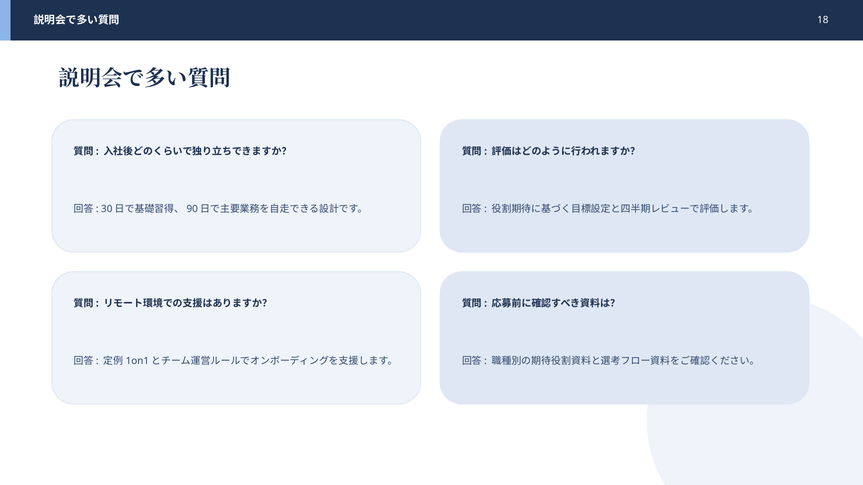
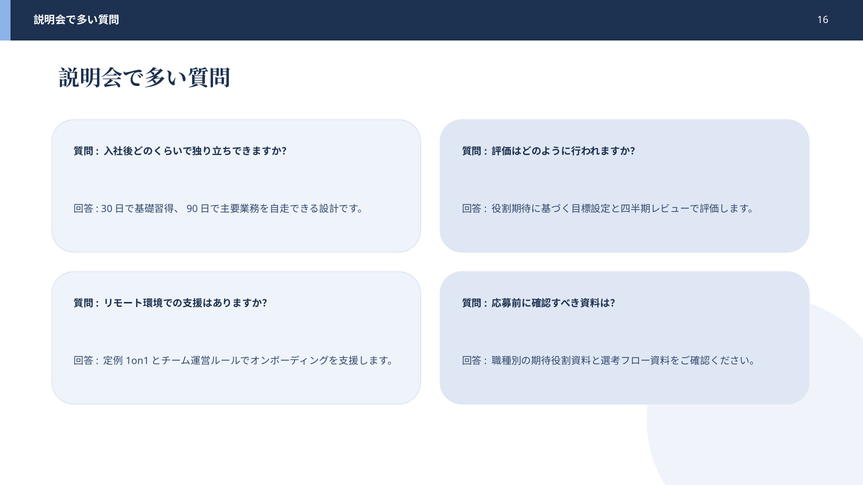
18: 18 -> 16
